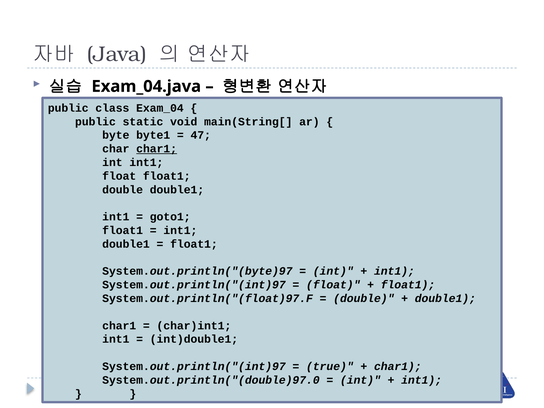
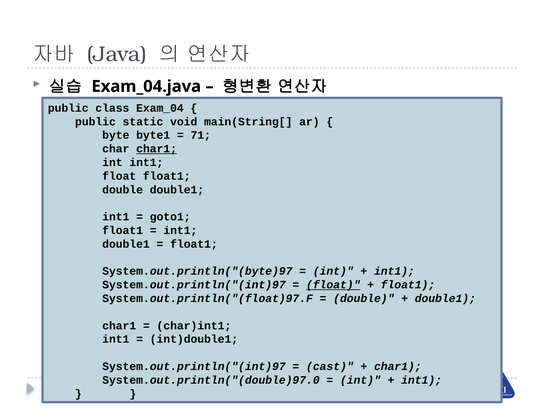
47: 47 -> 71
float at (333, 285) underline: none -> present
true: true -> cast
